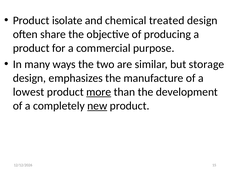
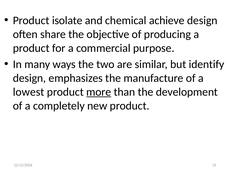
treated: treated -> achieve
storage: storage -> identify
new underline: present -> none
